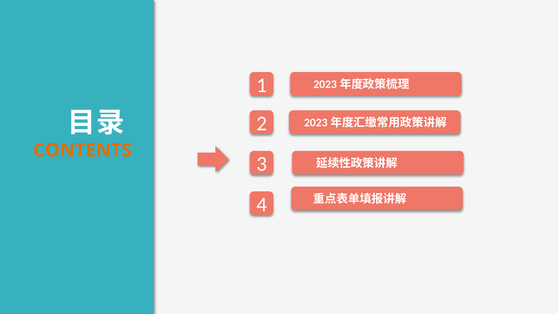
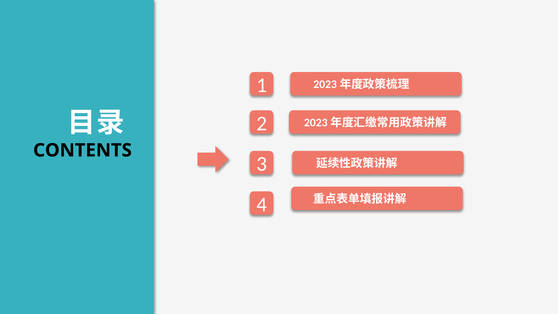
CONTENTS colour: orange -> black
